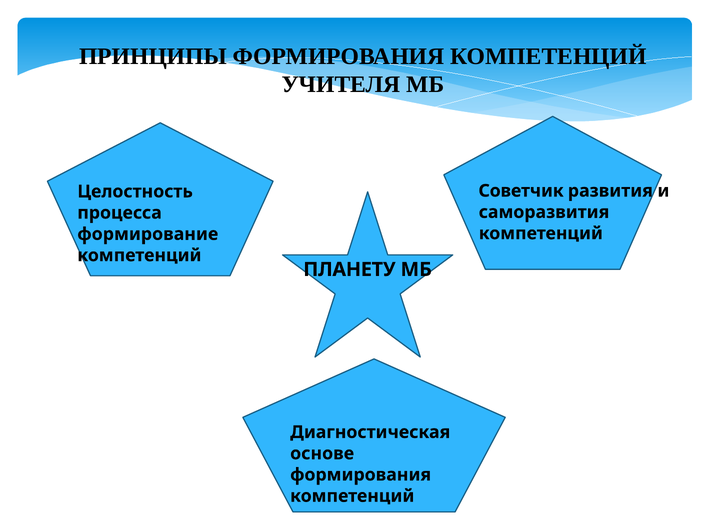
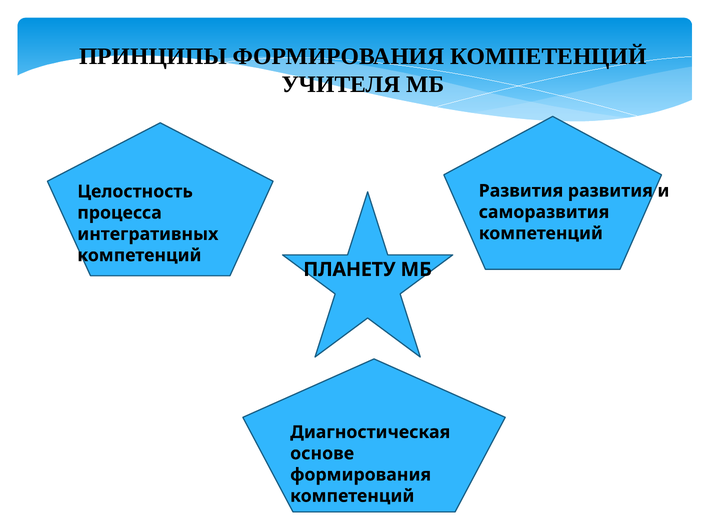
Советчик at (521, 191): Советчик -> Развития
формирование: формирование -> интегративных
